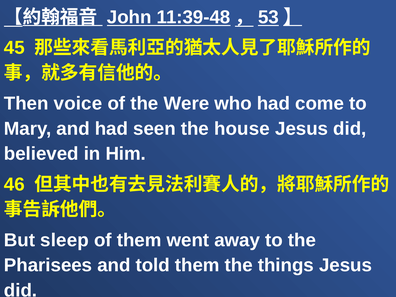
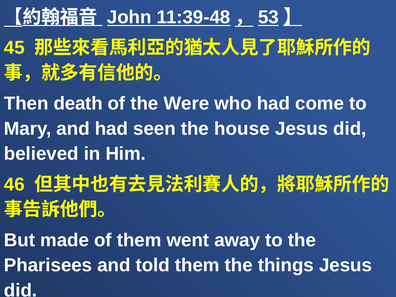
voice: voice -> death
sleep: sleep -> made
